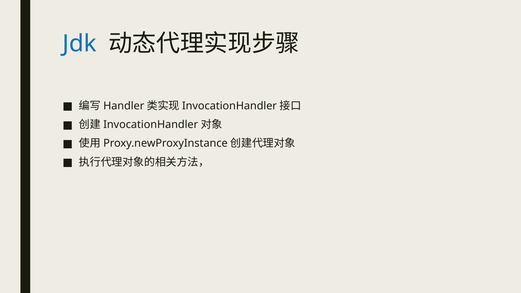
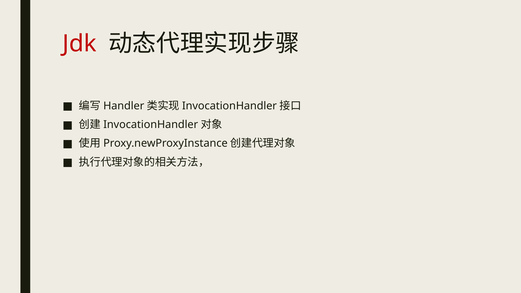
Jdk colour: blue -> red
